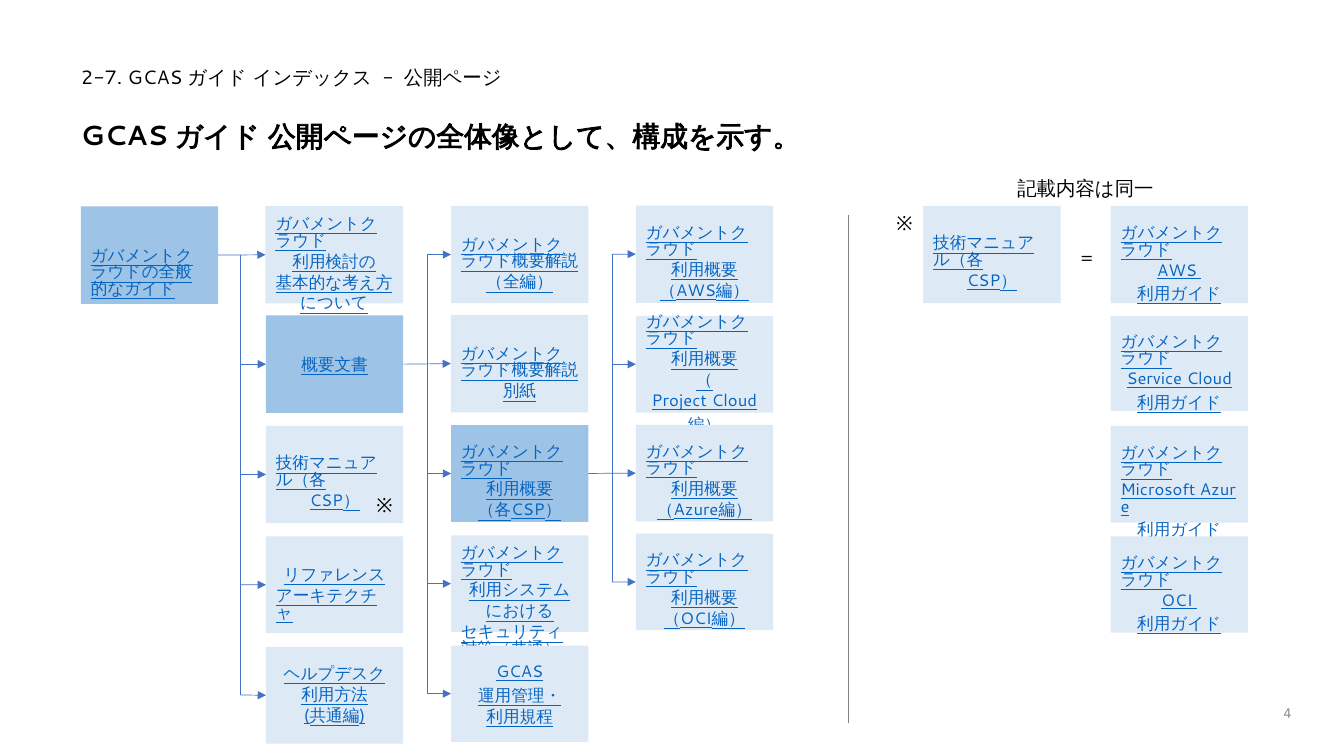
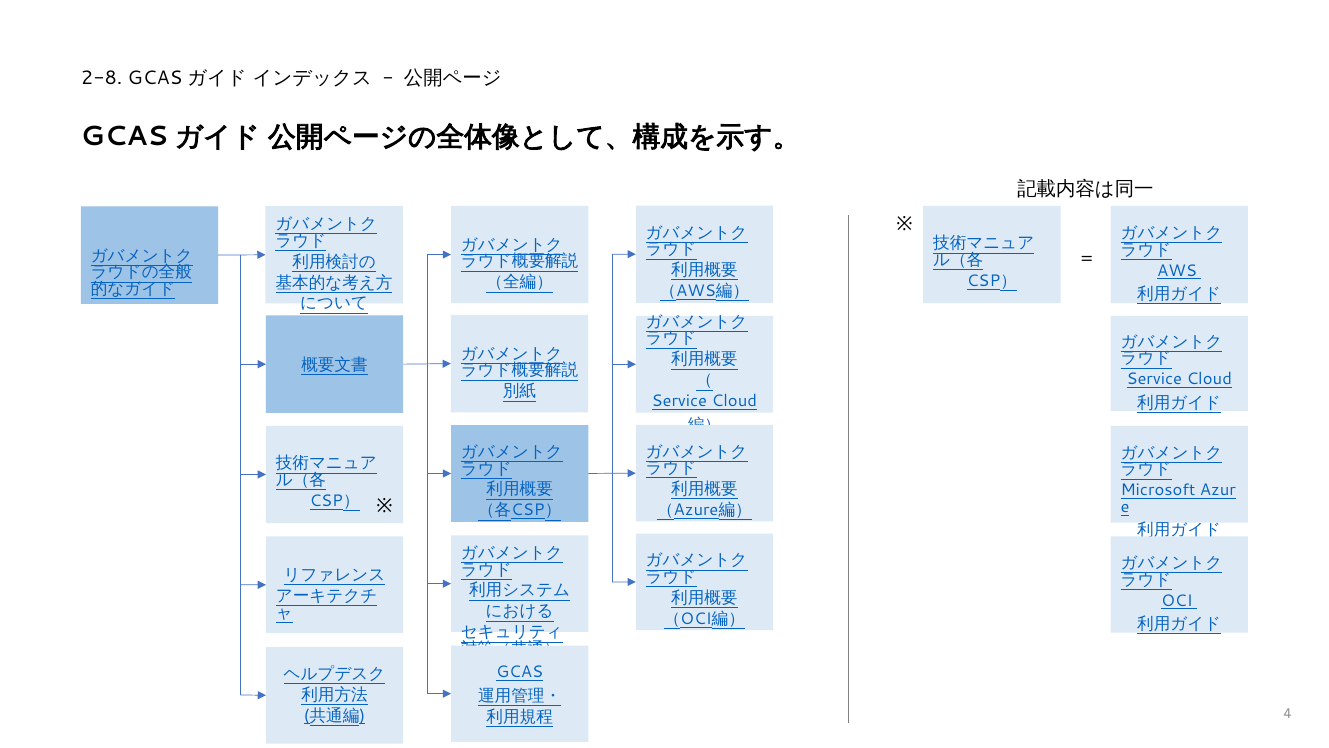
2-7: 2-7 -> 2-8
Project at (679, 401): Project -> Service
